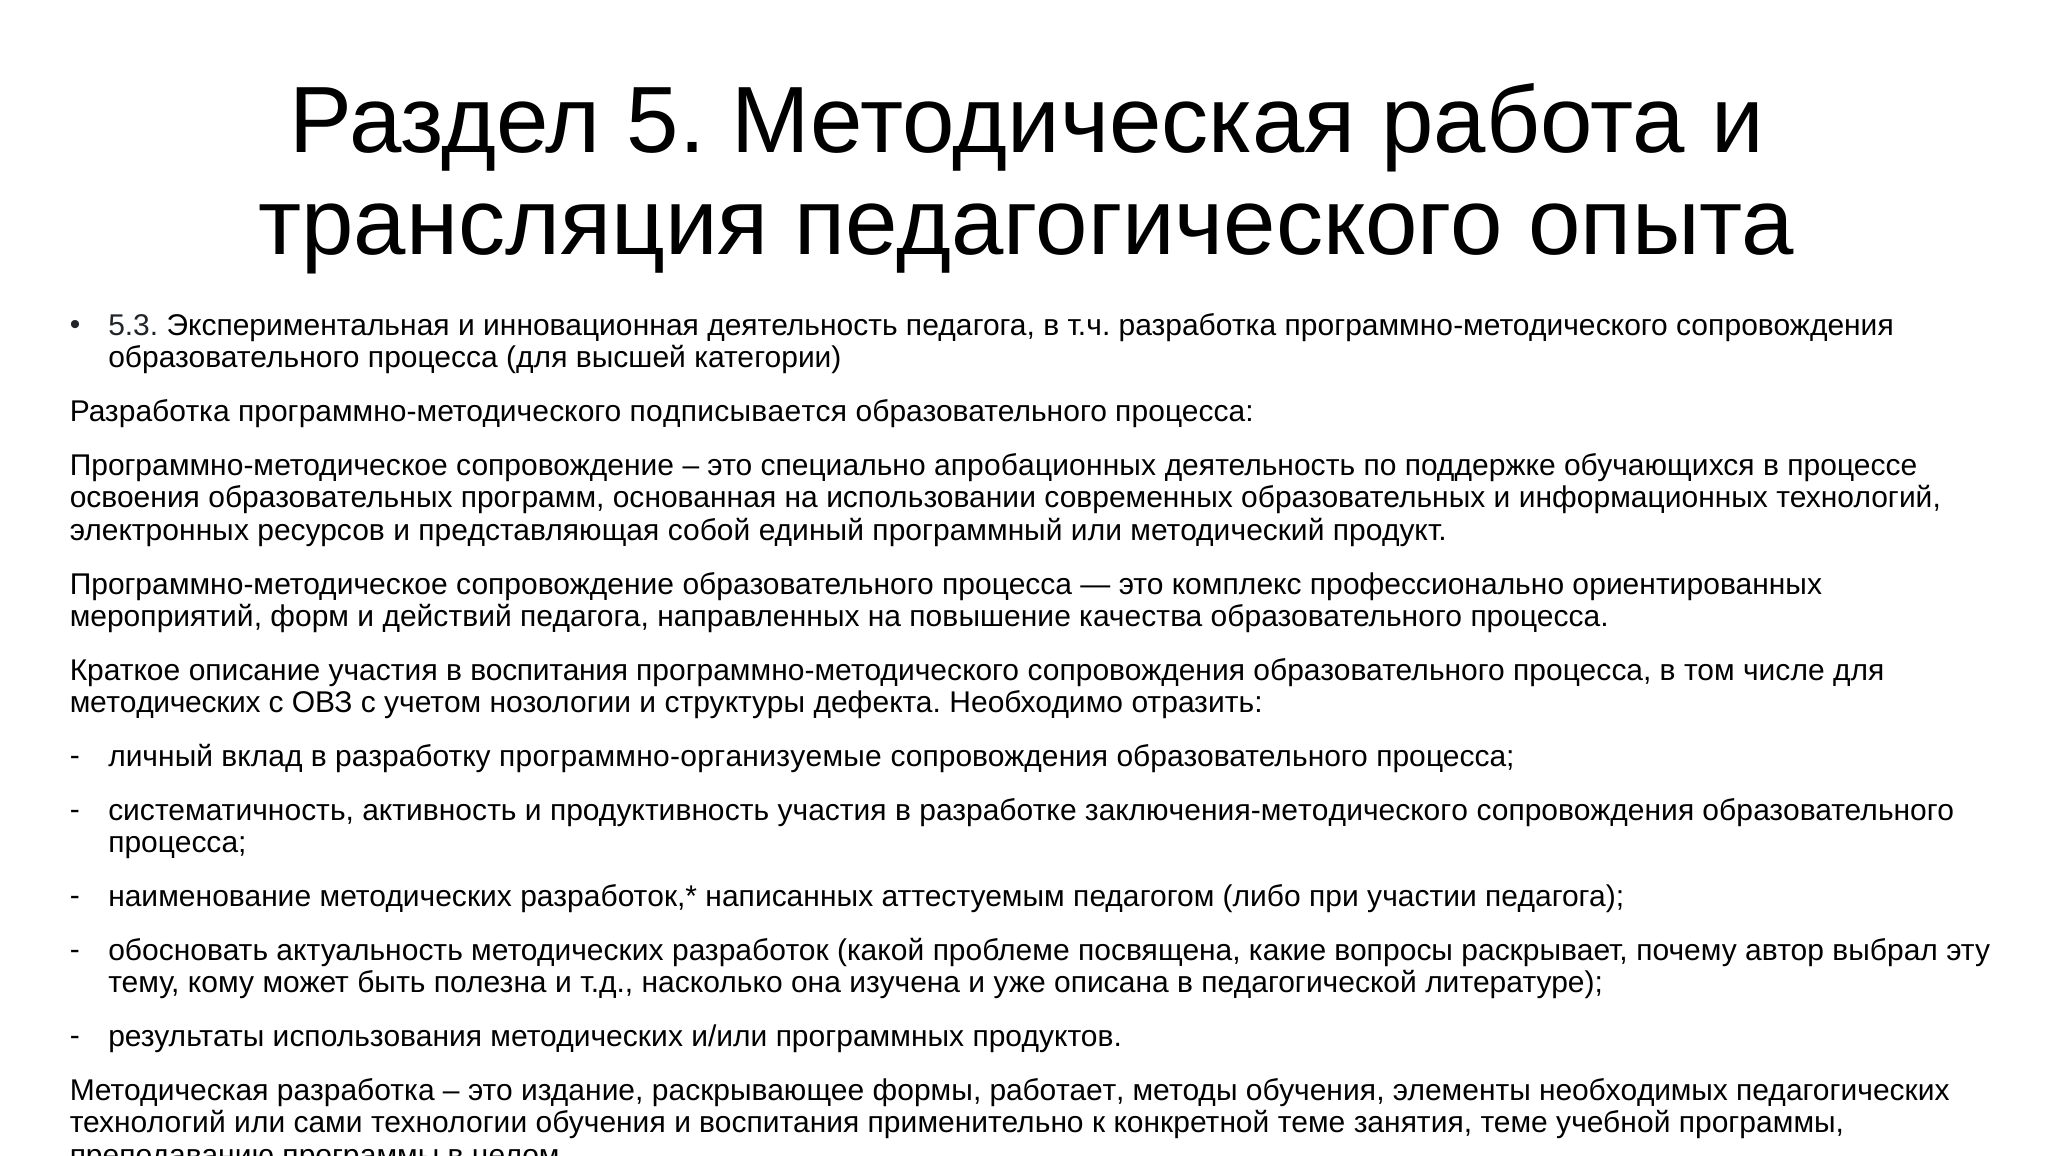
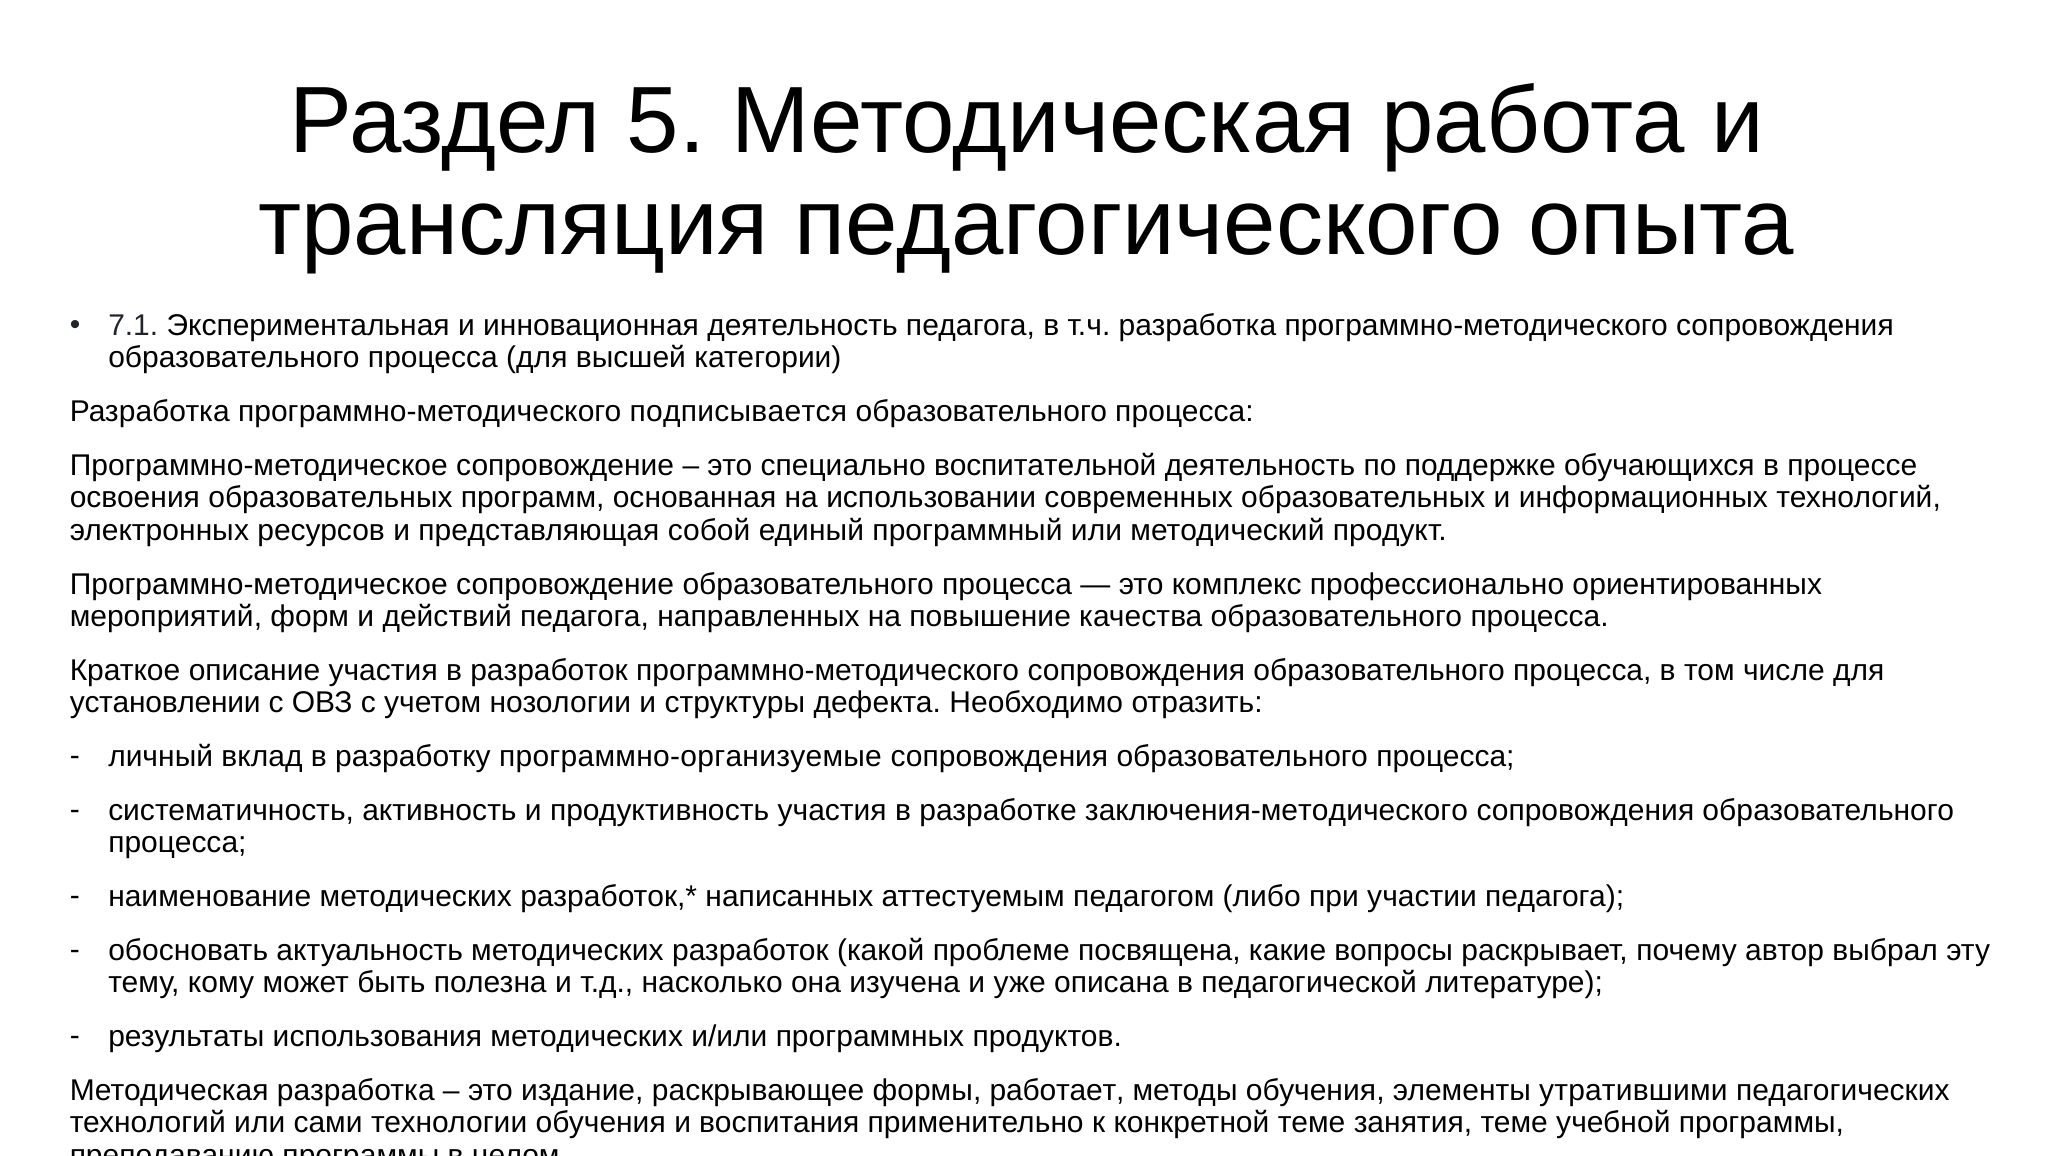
5.3: 5.3 -> 7.1
апробационных: апробационных -> воспитательной
в воспитания: воспитания -> разработок
методических at (165, 703): методических -> установлении
необходимых: необходимых -> утратившими
